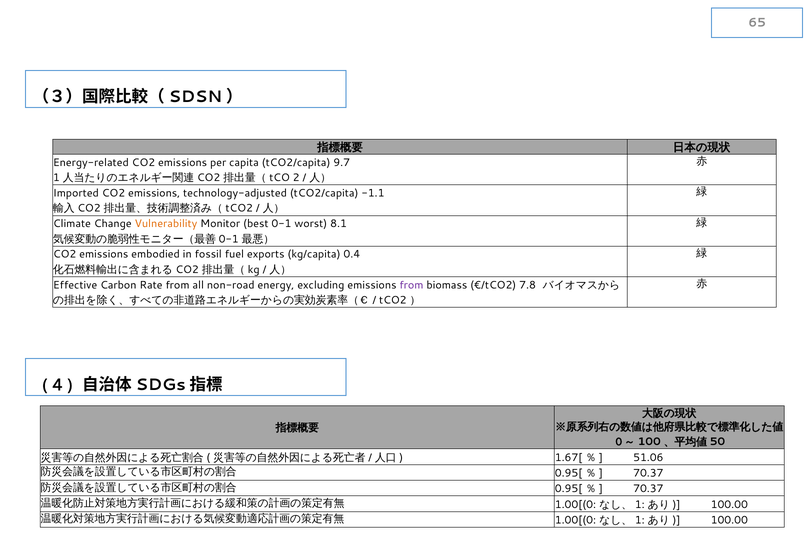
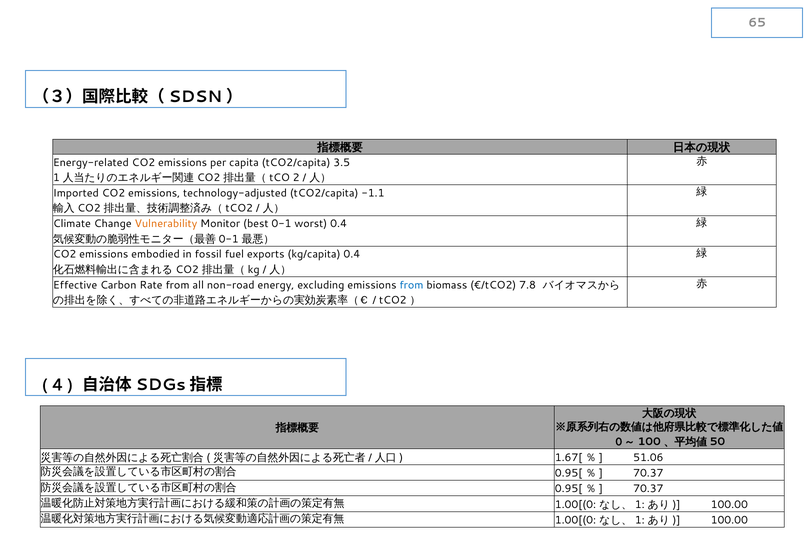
9.7: 9.7 -> 3.5
worst 8.1: 8.1 -> 0.4
from at (411, 285) colour: purple -> blue
